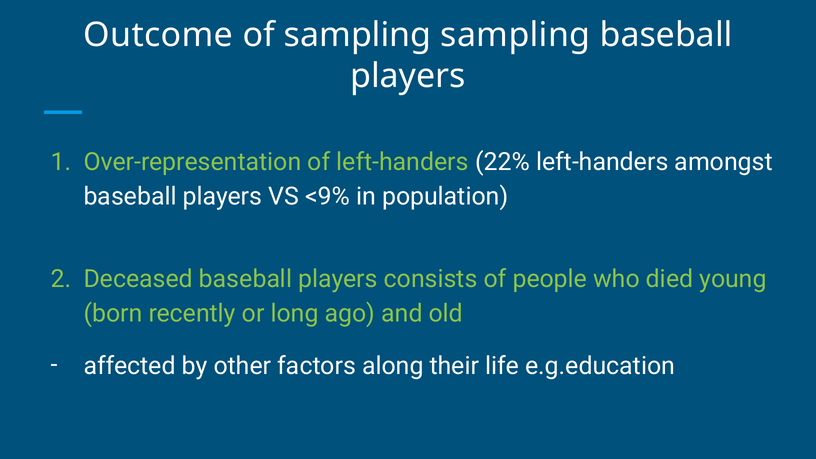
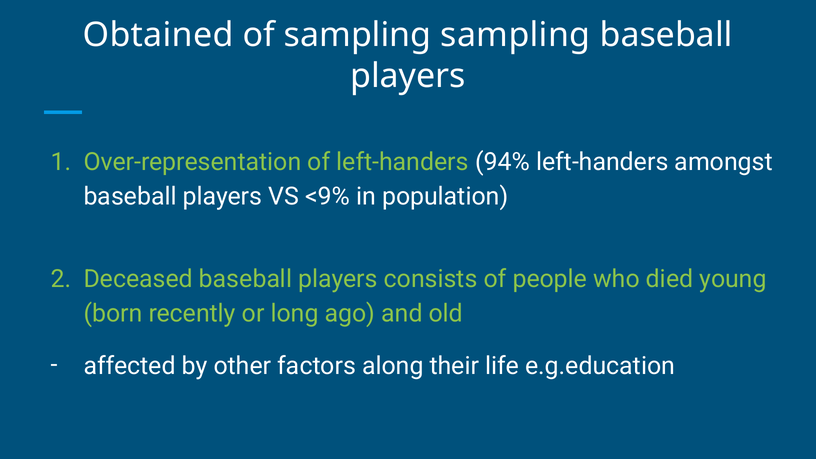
Outcome: Outcome -> Obtained
22%: 22% -> 94%
